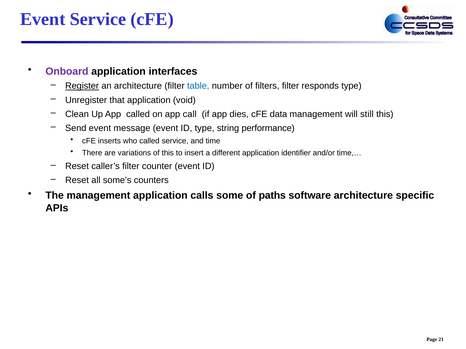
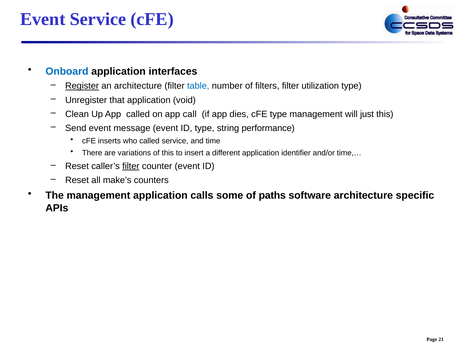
Onboard colour: purple -> blue
responds: responds -> utilization
cFE data: data -> type
still: still -> just
filter at (131, 166) underline: none -> present
some’s: some’s -> make’s
